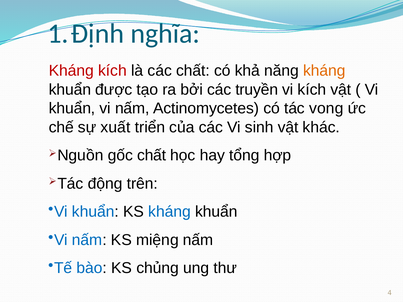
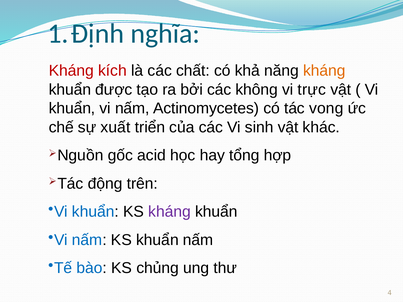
truyền: truyền -> không
vi kích: kích -> trực
gốc chất: chất -> acid
kháng at (170, 212) colour: blue -> purple
KS miệng: miệng -> khuẩn
